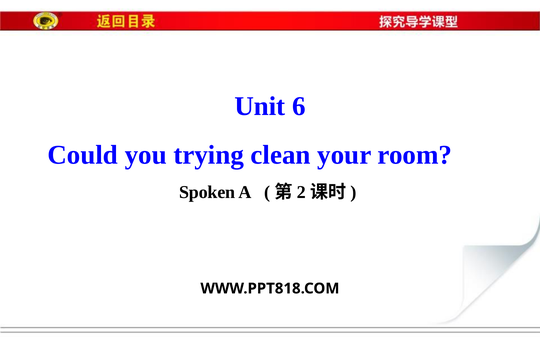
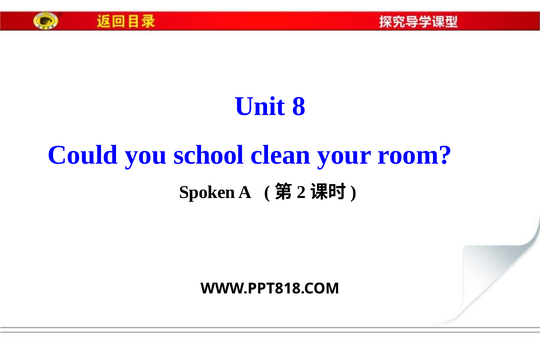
6: 6 -> 8
trying: trying -> school
